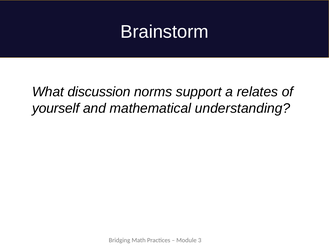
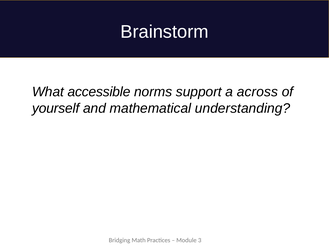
discussion: discussion -> accessible
relates: relates -> across
